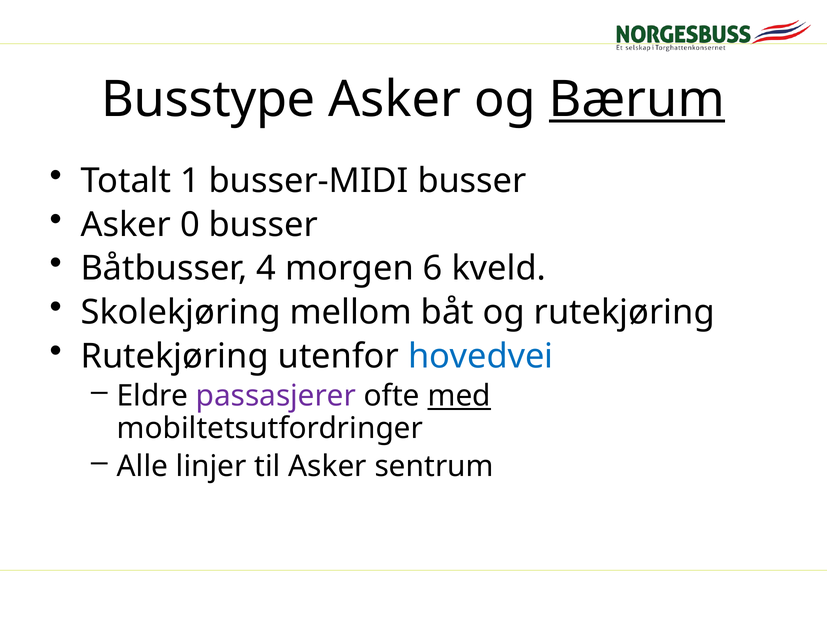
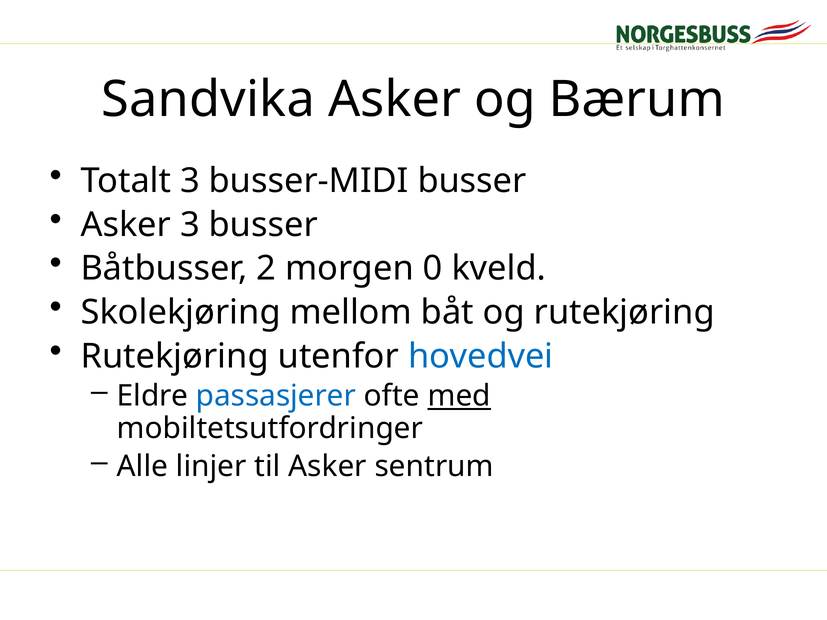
Busstype: Busstype -> Sandvika
Bærum underline: present -> none
Totalt 1: 1 -> 3
Asker 0: 0 -> 3
4: 4 -> 2
6: 6 -> 0
passasjerer colour: purple -> blue
